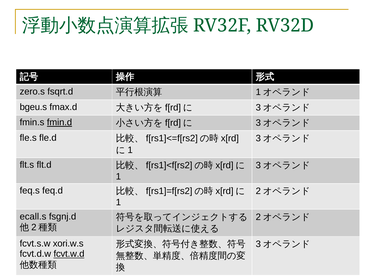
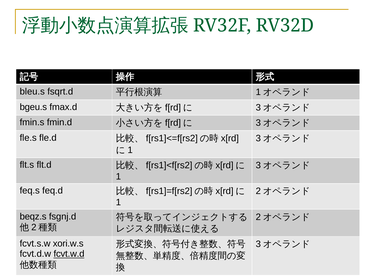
zero.s: zero.s -> bleu.s
fmin.d underline: present -> none
ecall.s: ecall.s -> beqz.s
